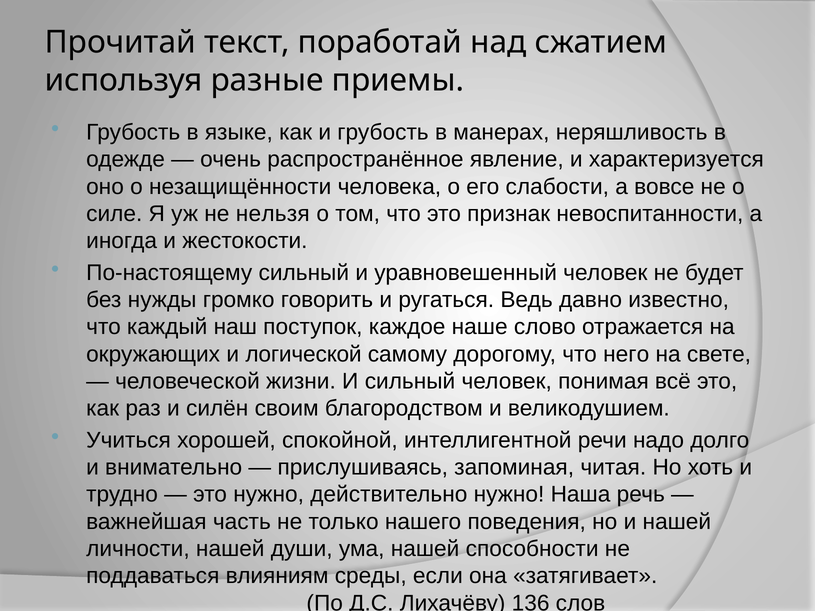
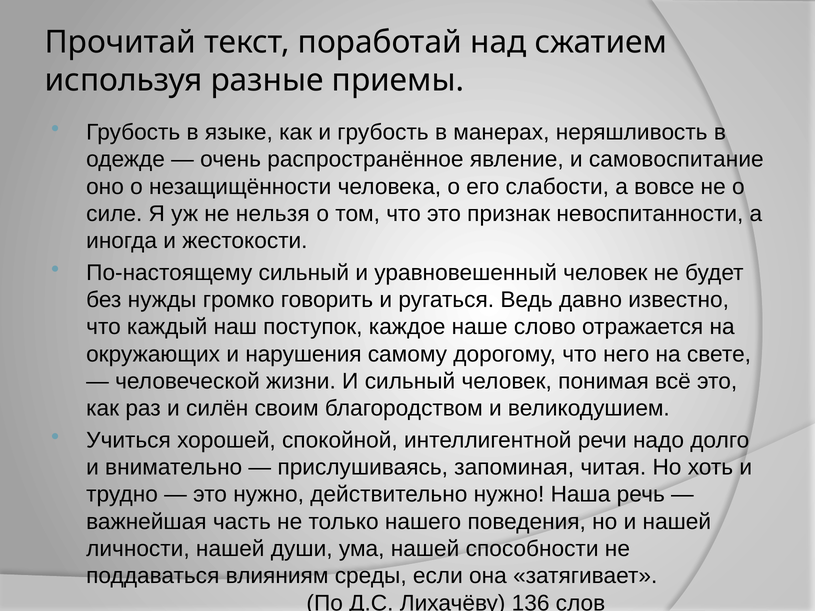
характеризуется: характеризуется -> самовоспитание
логической: логической -> нарушения
